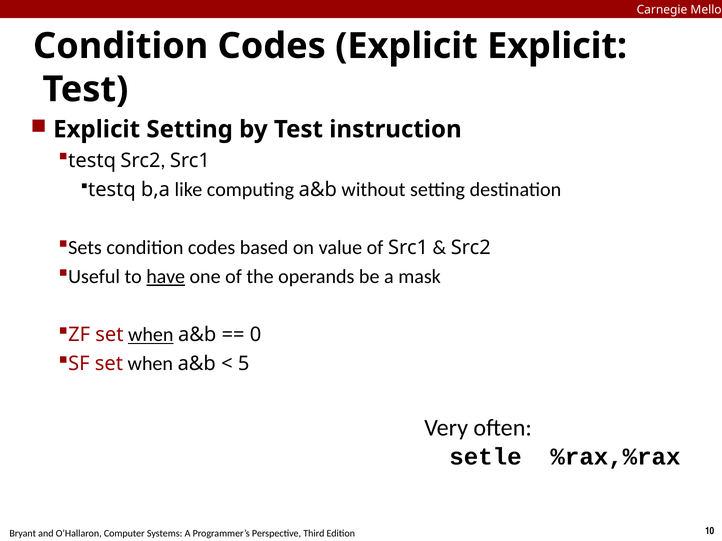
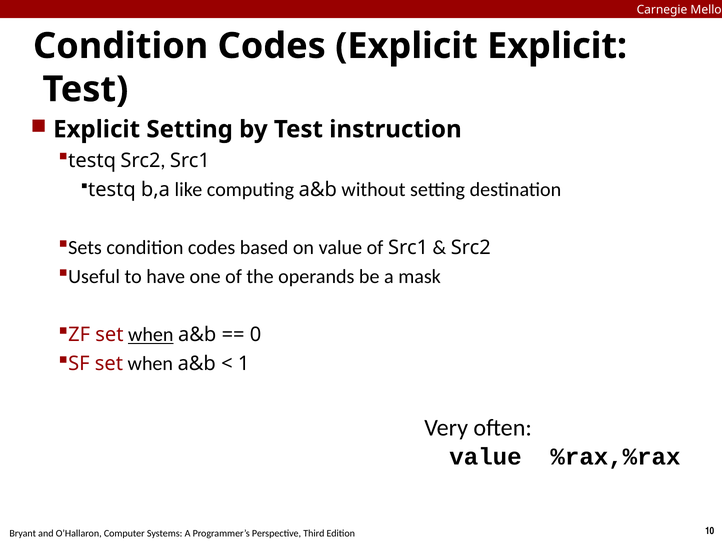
have underline: present -> none
5: 5 -> 1
setle at (485, 457): setle -> value
